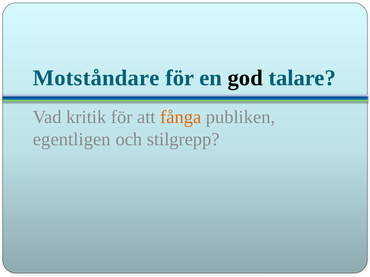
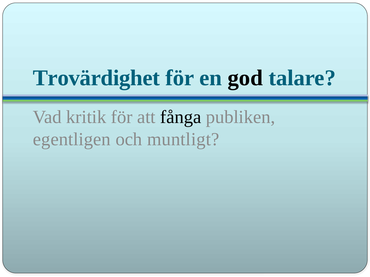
Motståndare: Motståndare -> Trovärdighet
fånga colour: orange -> black
stilgrepp: stilgrepp -> muntligt
